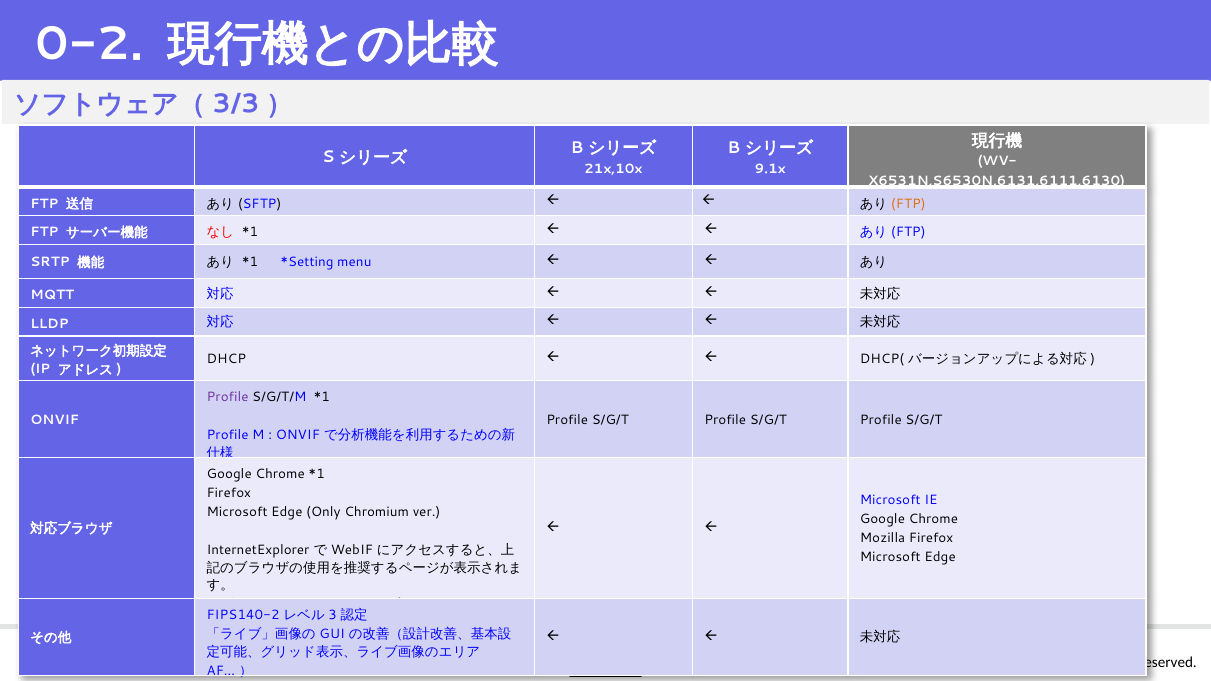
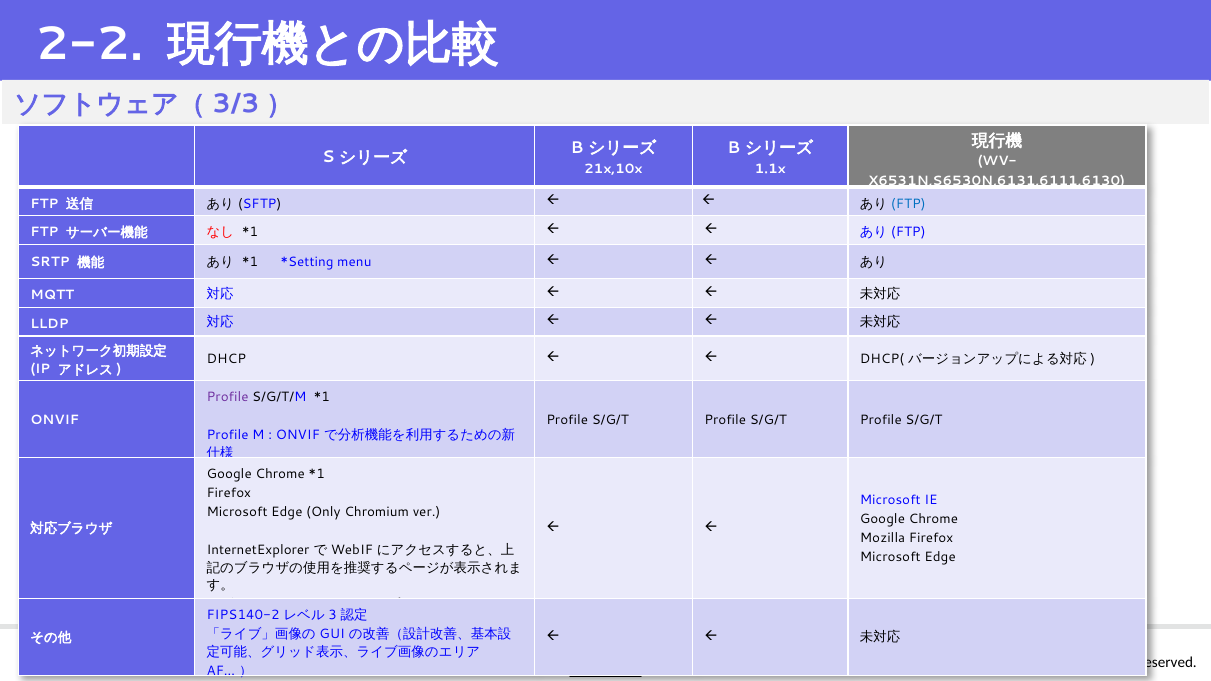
0-2: 0-2 -> 2-2
9.1x: 9.1x -> 1.1x
FTP at (908, 204) colour: orange -> blue
